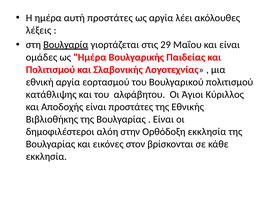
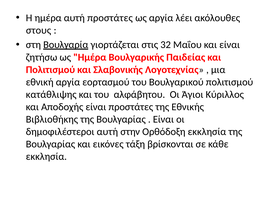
λέξεις: λέξεις -> στους
29: 29 -> 32
ομάδες: ομάδες -> ζητήσω
δημοφιλέστεροι αλόη: αλόη -> αυτή
στον: στον -> τάξη
